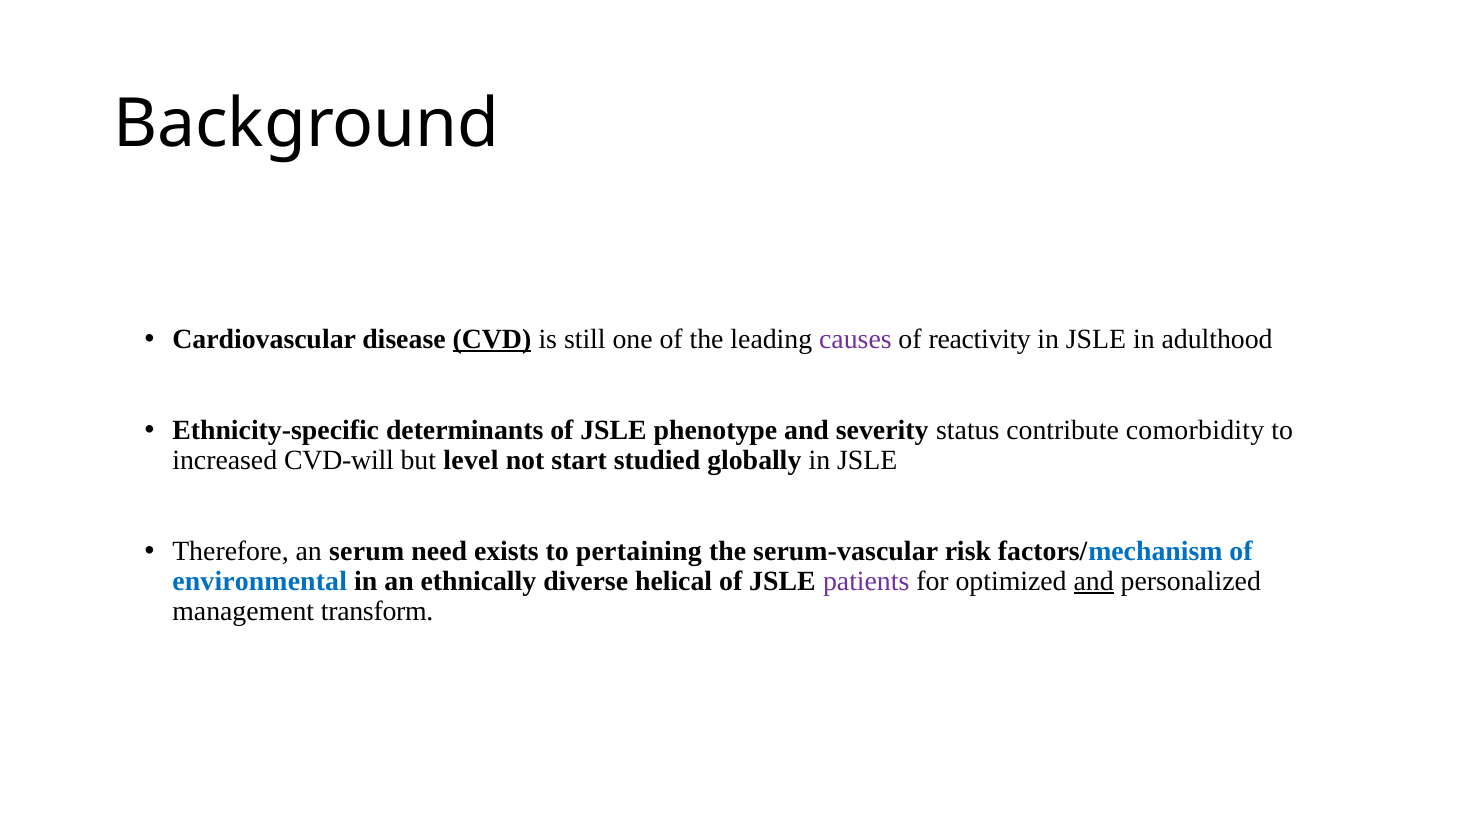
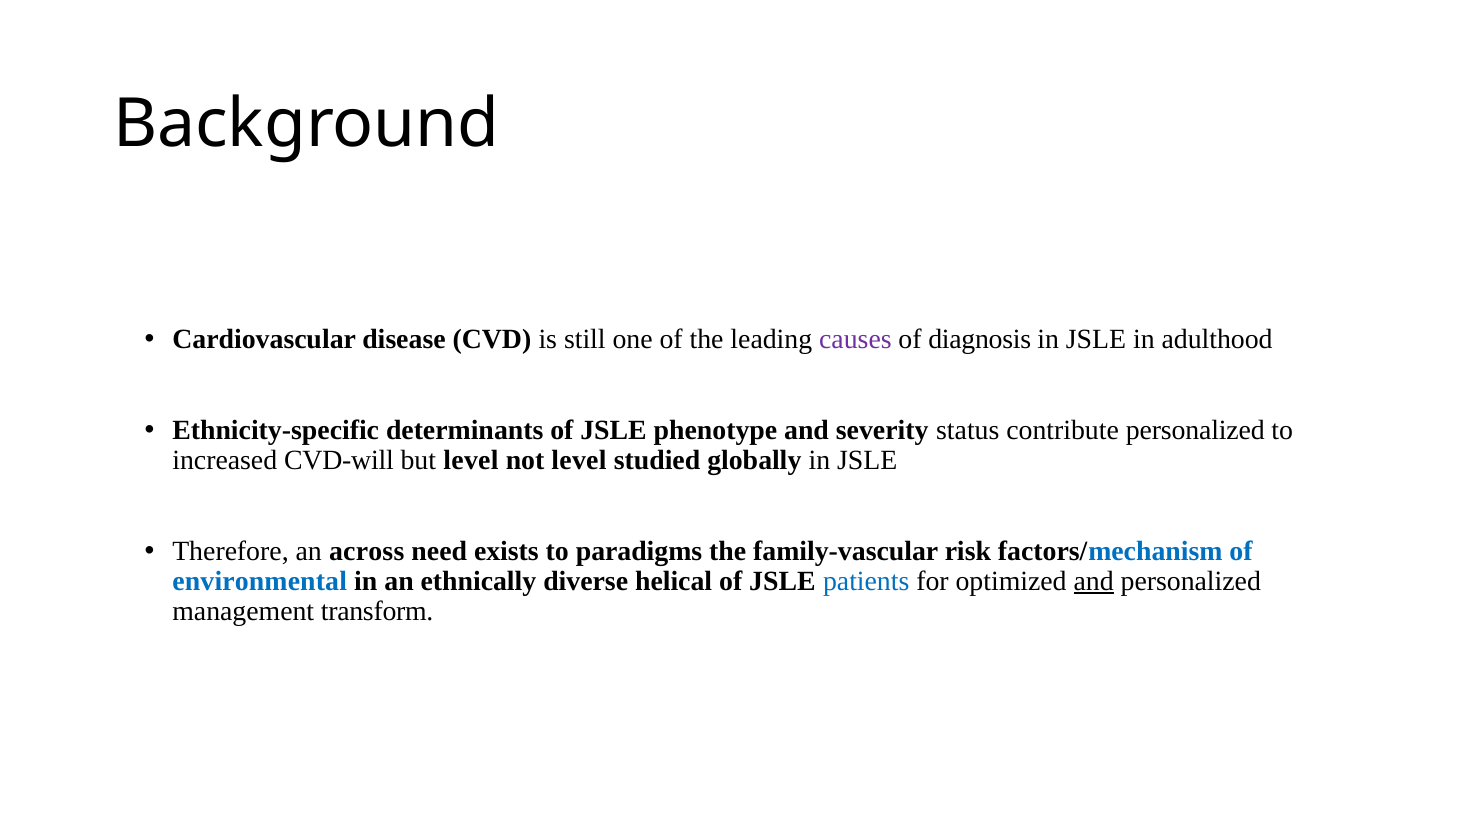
CVD underline: present -> none
reactivity: reactivity -> diagnosis
contribute comorbidity: comorbidity -> personalized
not start: start -> level
serum: serum -> across
pertaining: pertaining -> paradigms
serum-vascular: serum-vascular -> family-vascular
patients colour: purple -> blue
